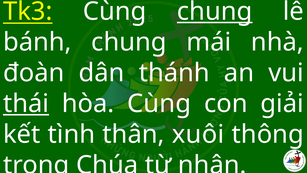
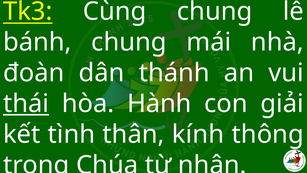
chung at (215, 11) underline: present -> none
hòa Cùng: Cùng -> Hành
xuôi: xuôi -> kính
